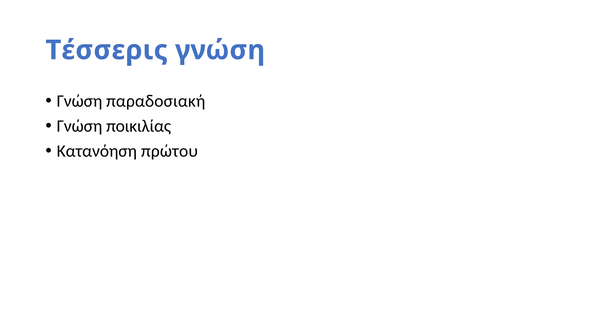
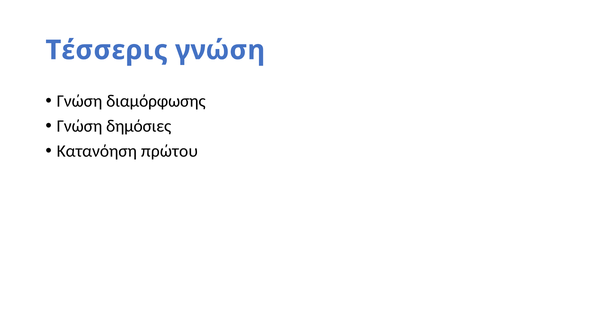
παραδοσιακή: παραδοσιακή -> διαμόρφωσης
ποικιλίας: ποικιλίας -> δημόσιες
